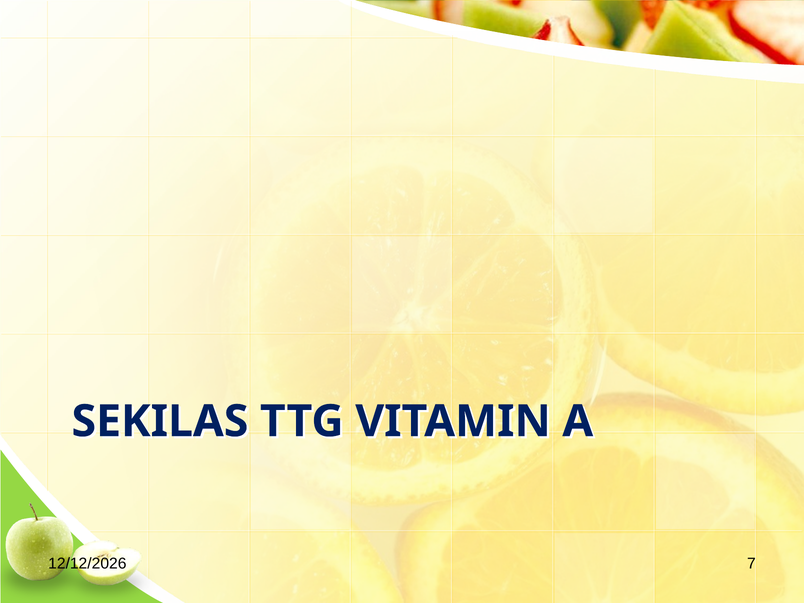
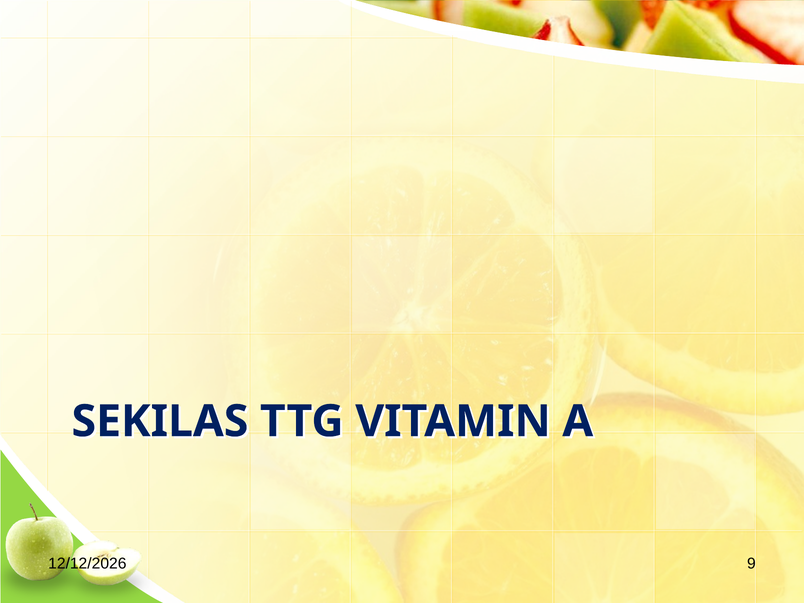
7: 7 -> 9
